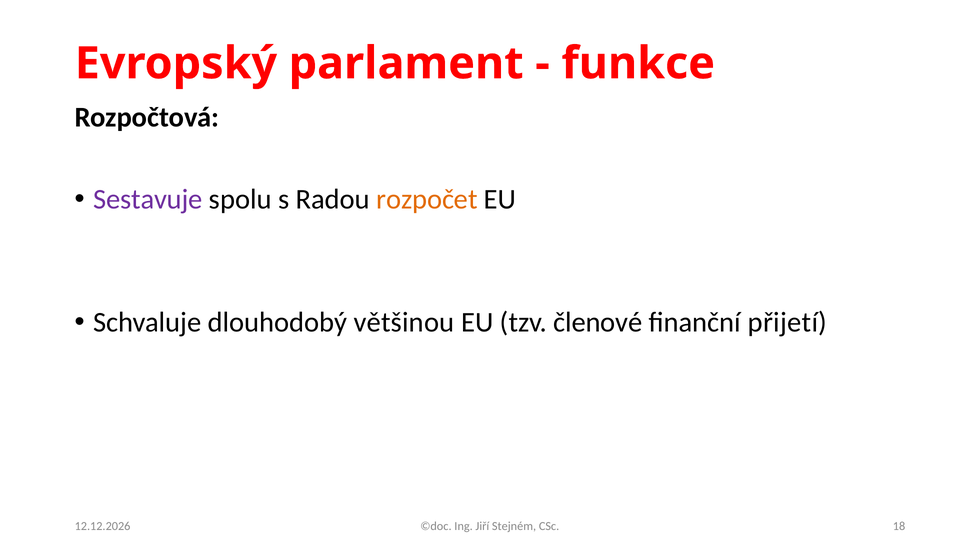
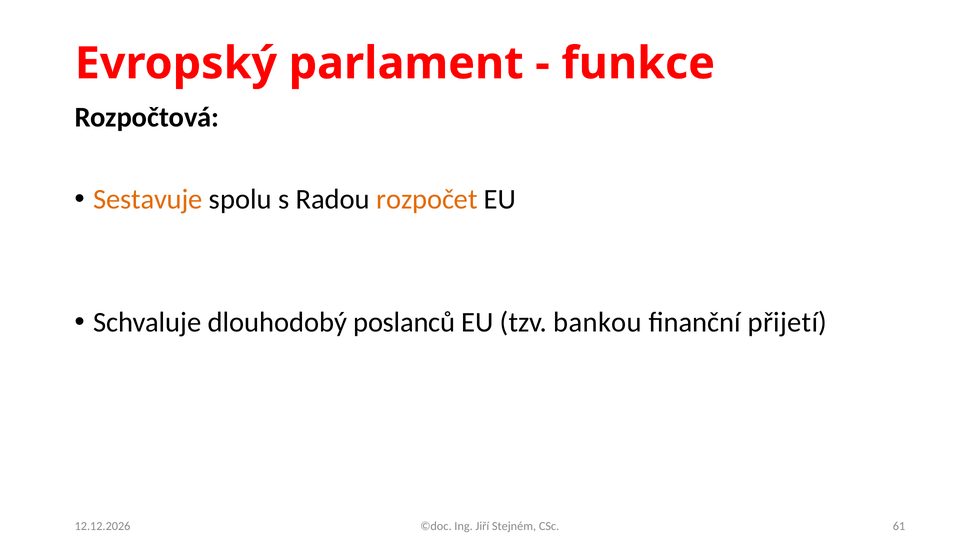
Sestavuje colour: purple -> orange
většinou: většinou -> poslanců
členové: členové -> bankou
18: 18 -> 61
